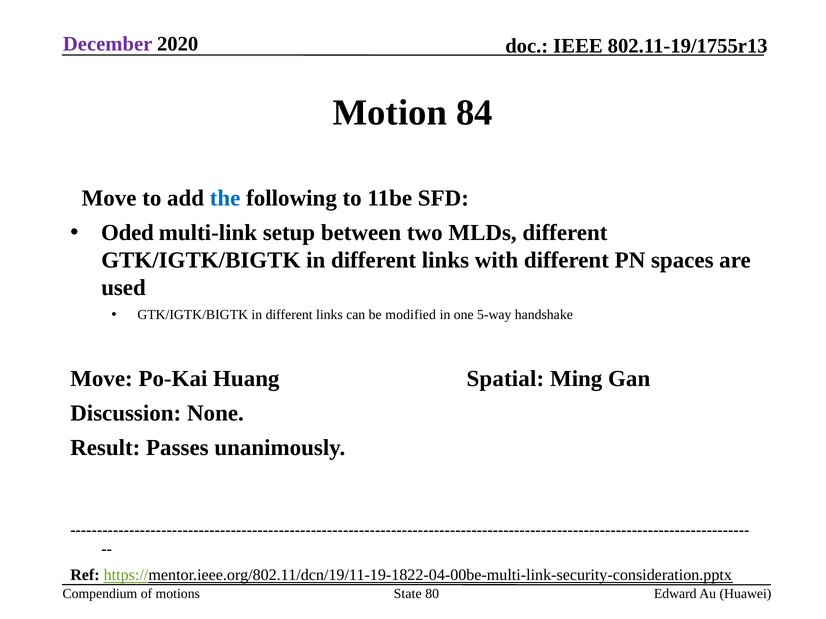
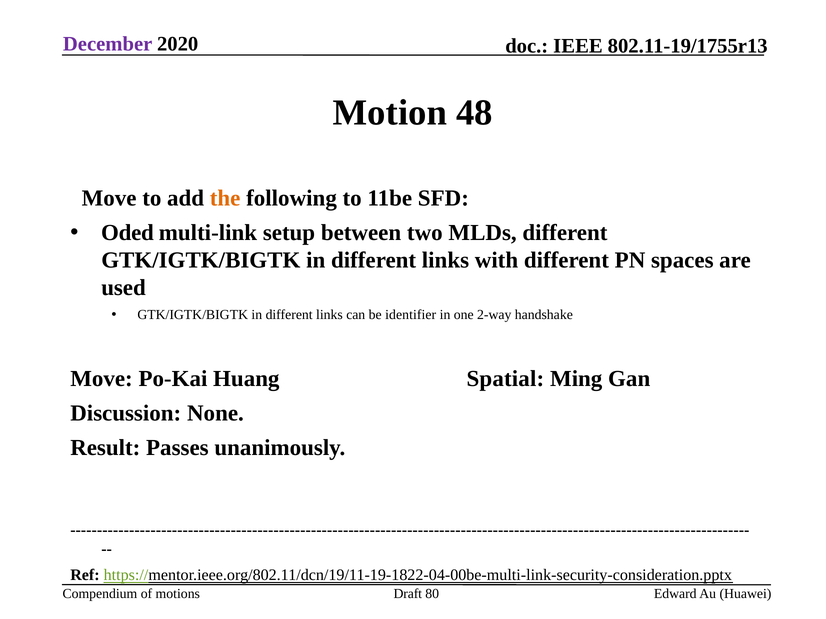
84: 84 -> 48
the colour: blue -> orange
modified: modified -> identifier
5-way: 5-way -> 2-way
State: State -> Draft
